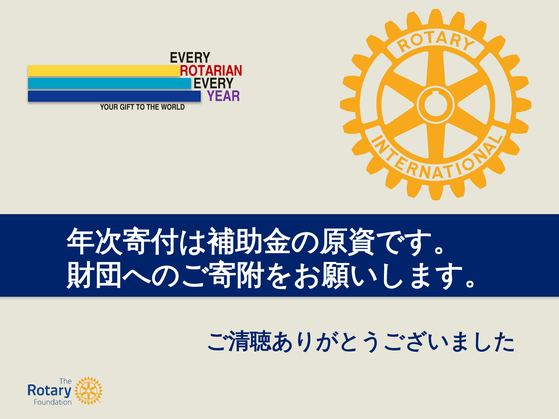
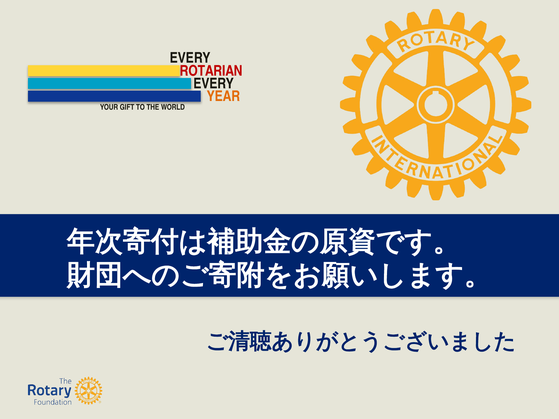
YEAR colour: purple -> orange
